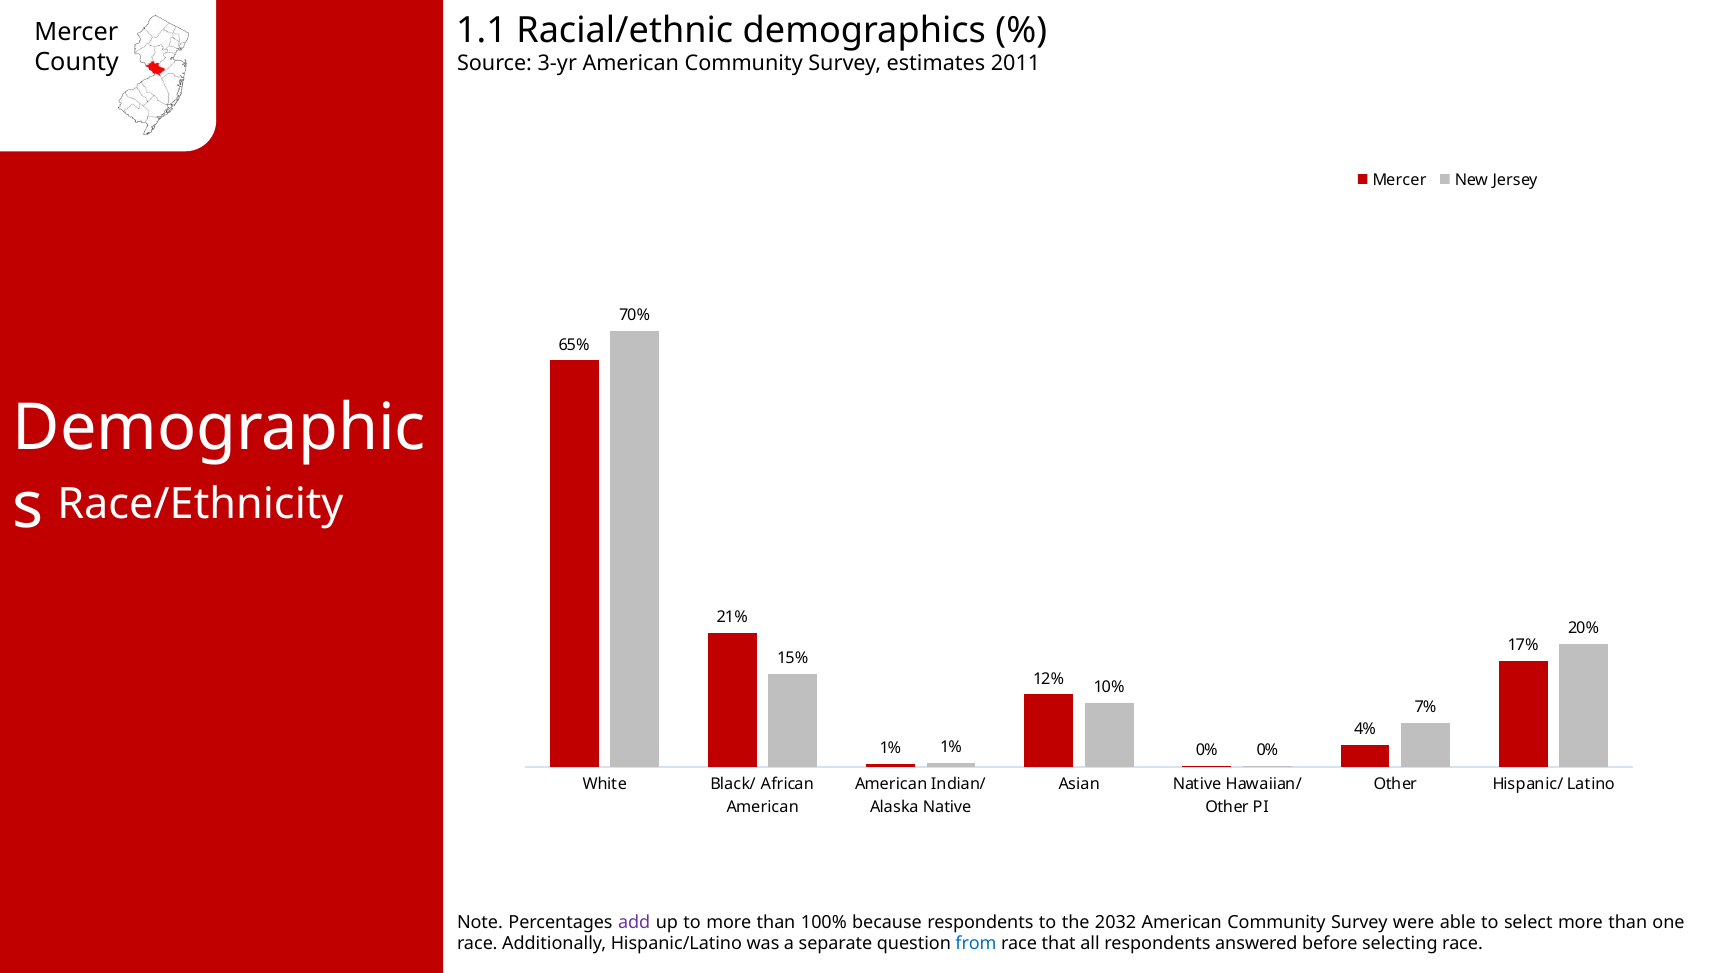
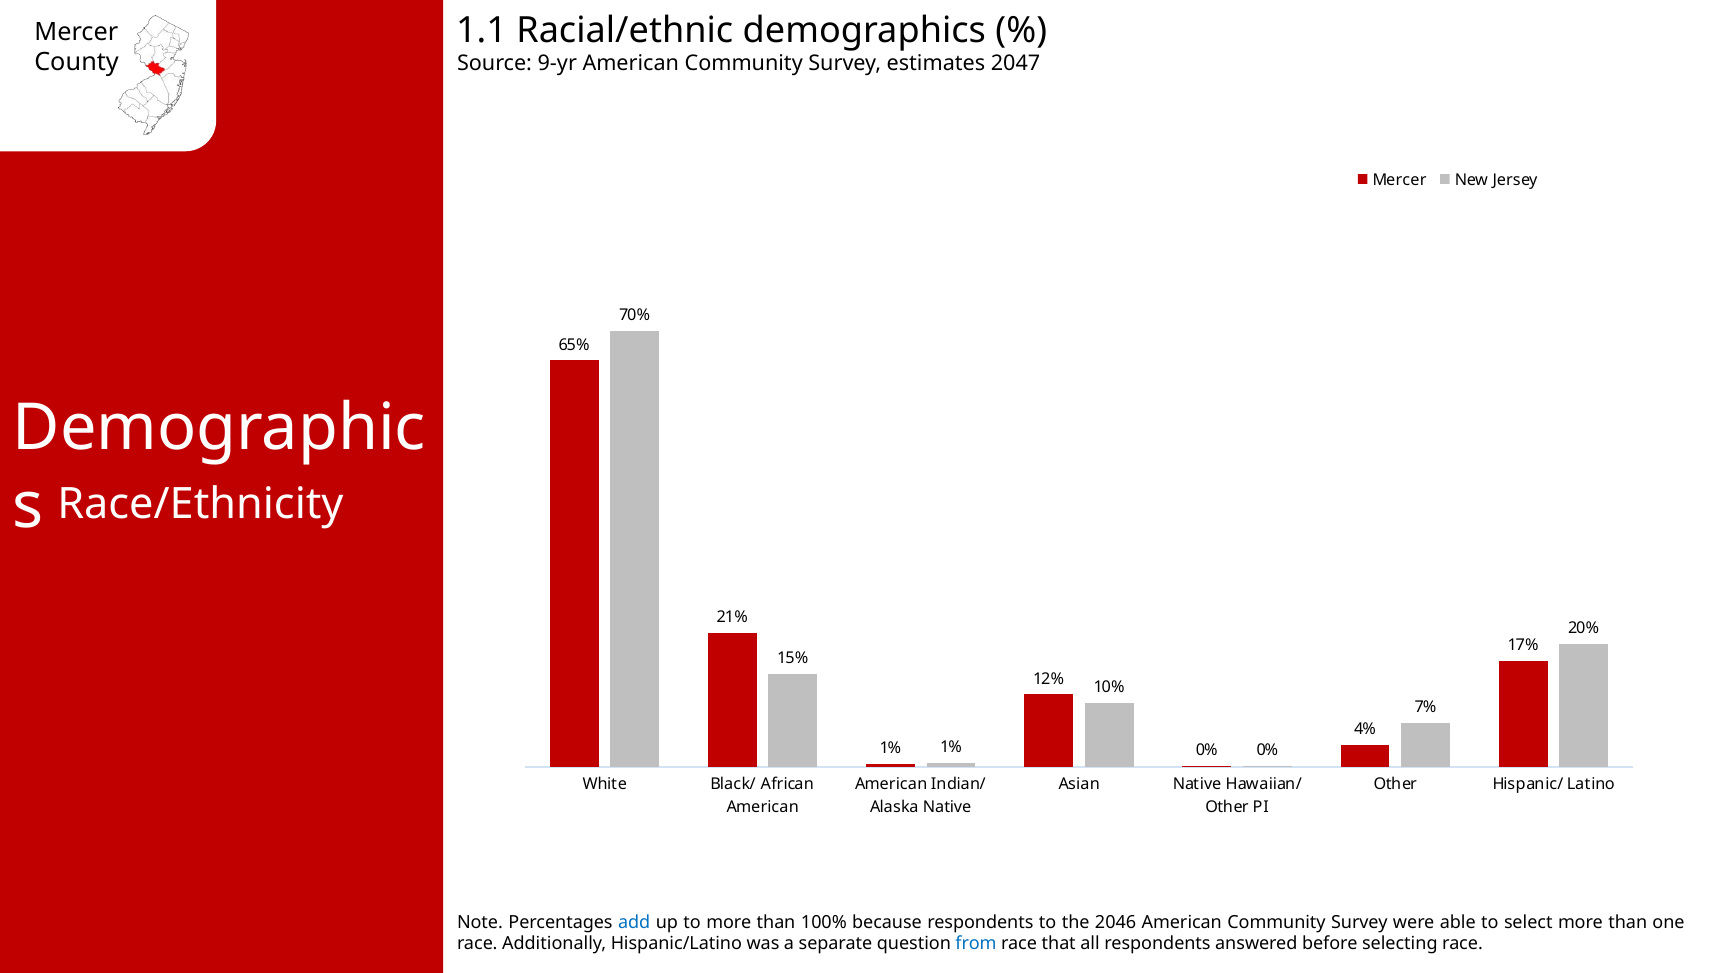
3-yr: 3-yr -> 9-yr
2011: 2011 -> 2047
add colour: purple -> blue
2032: 2032 -> 2046
